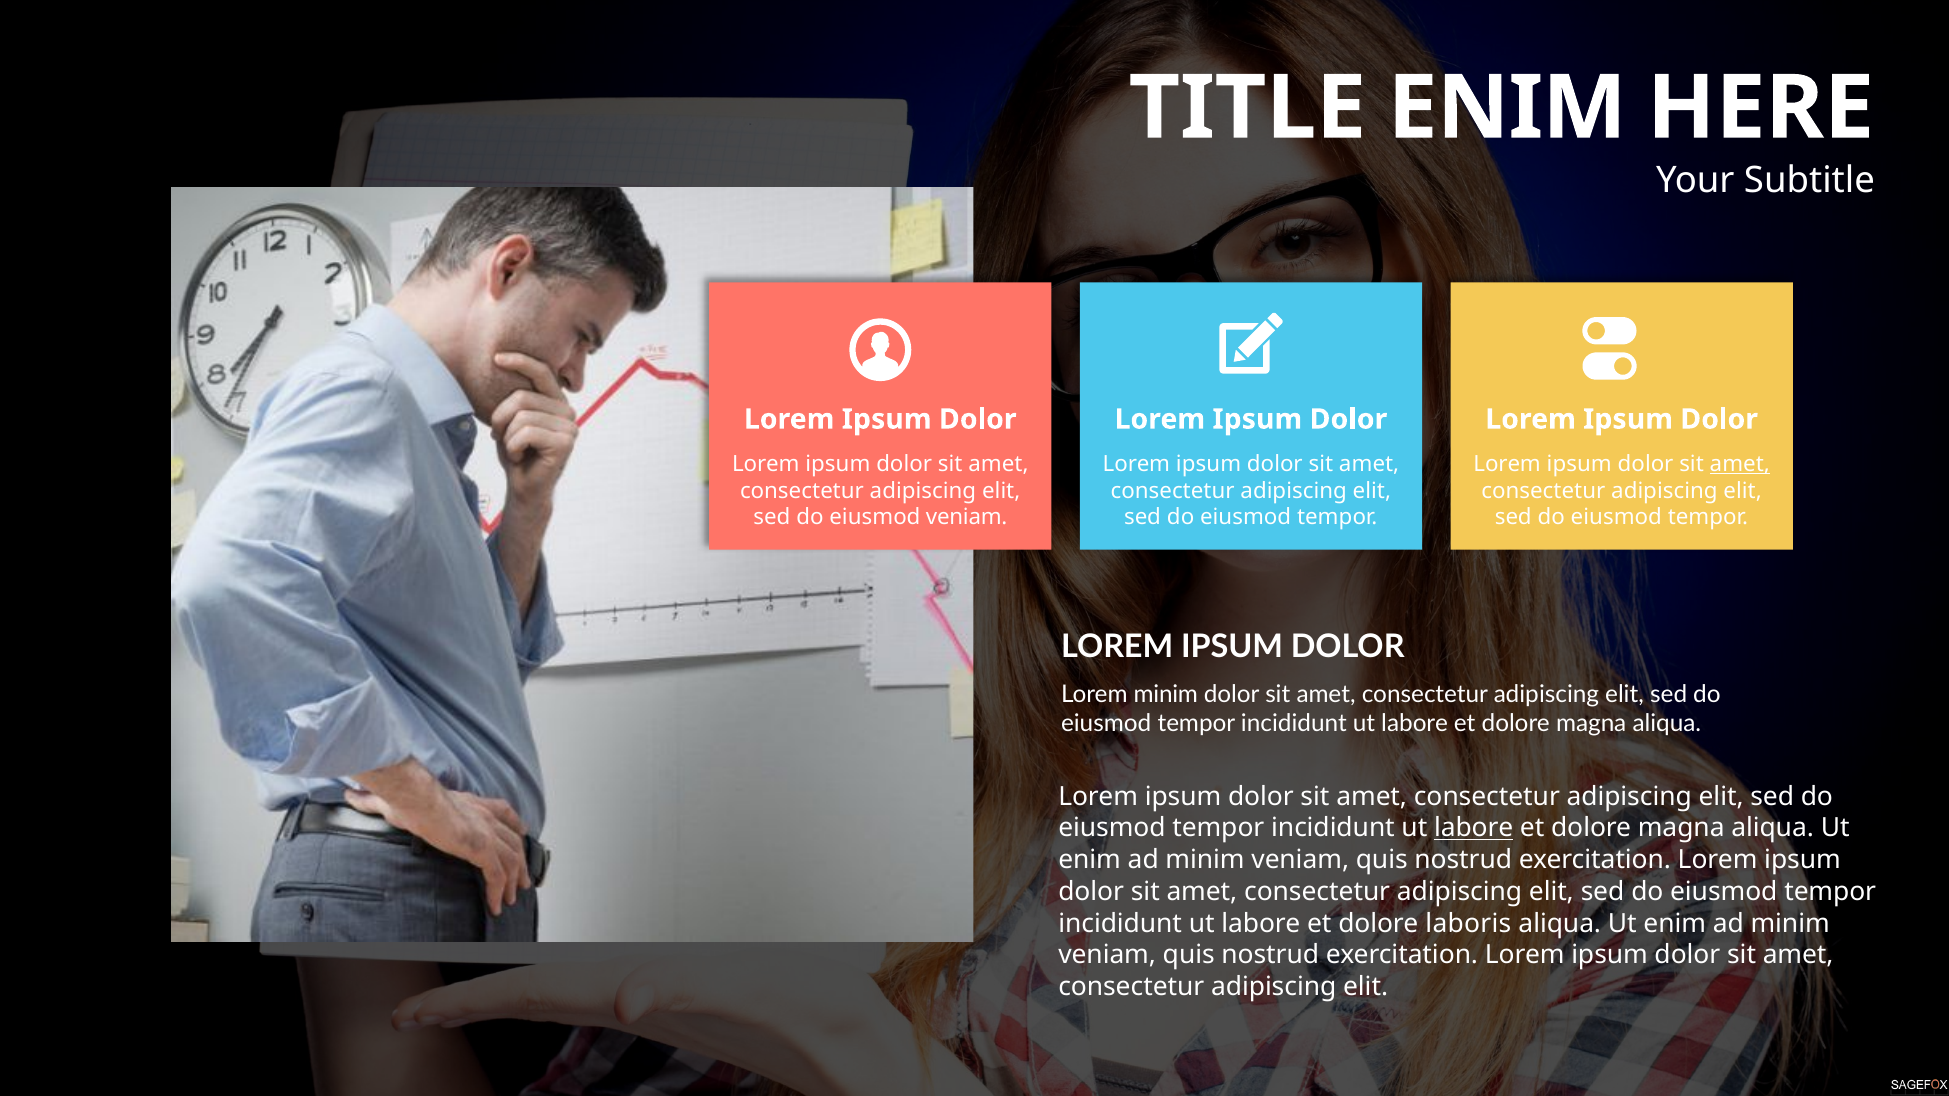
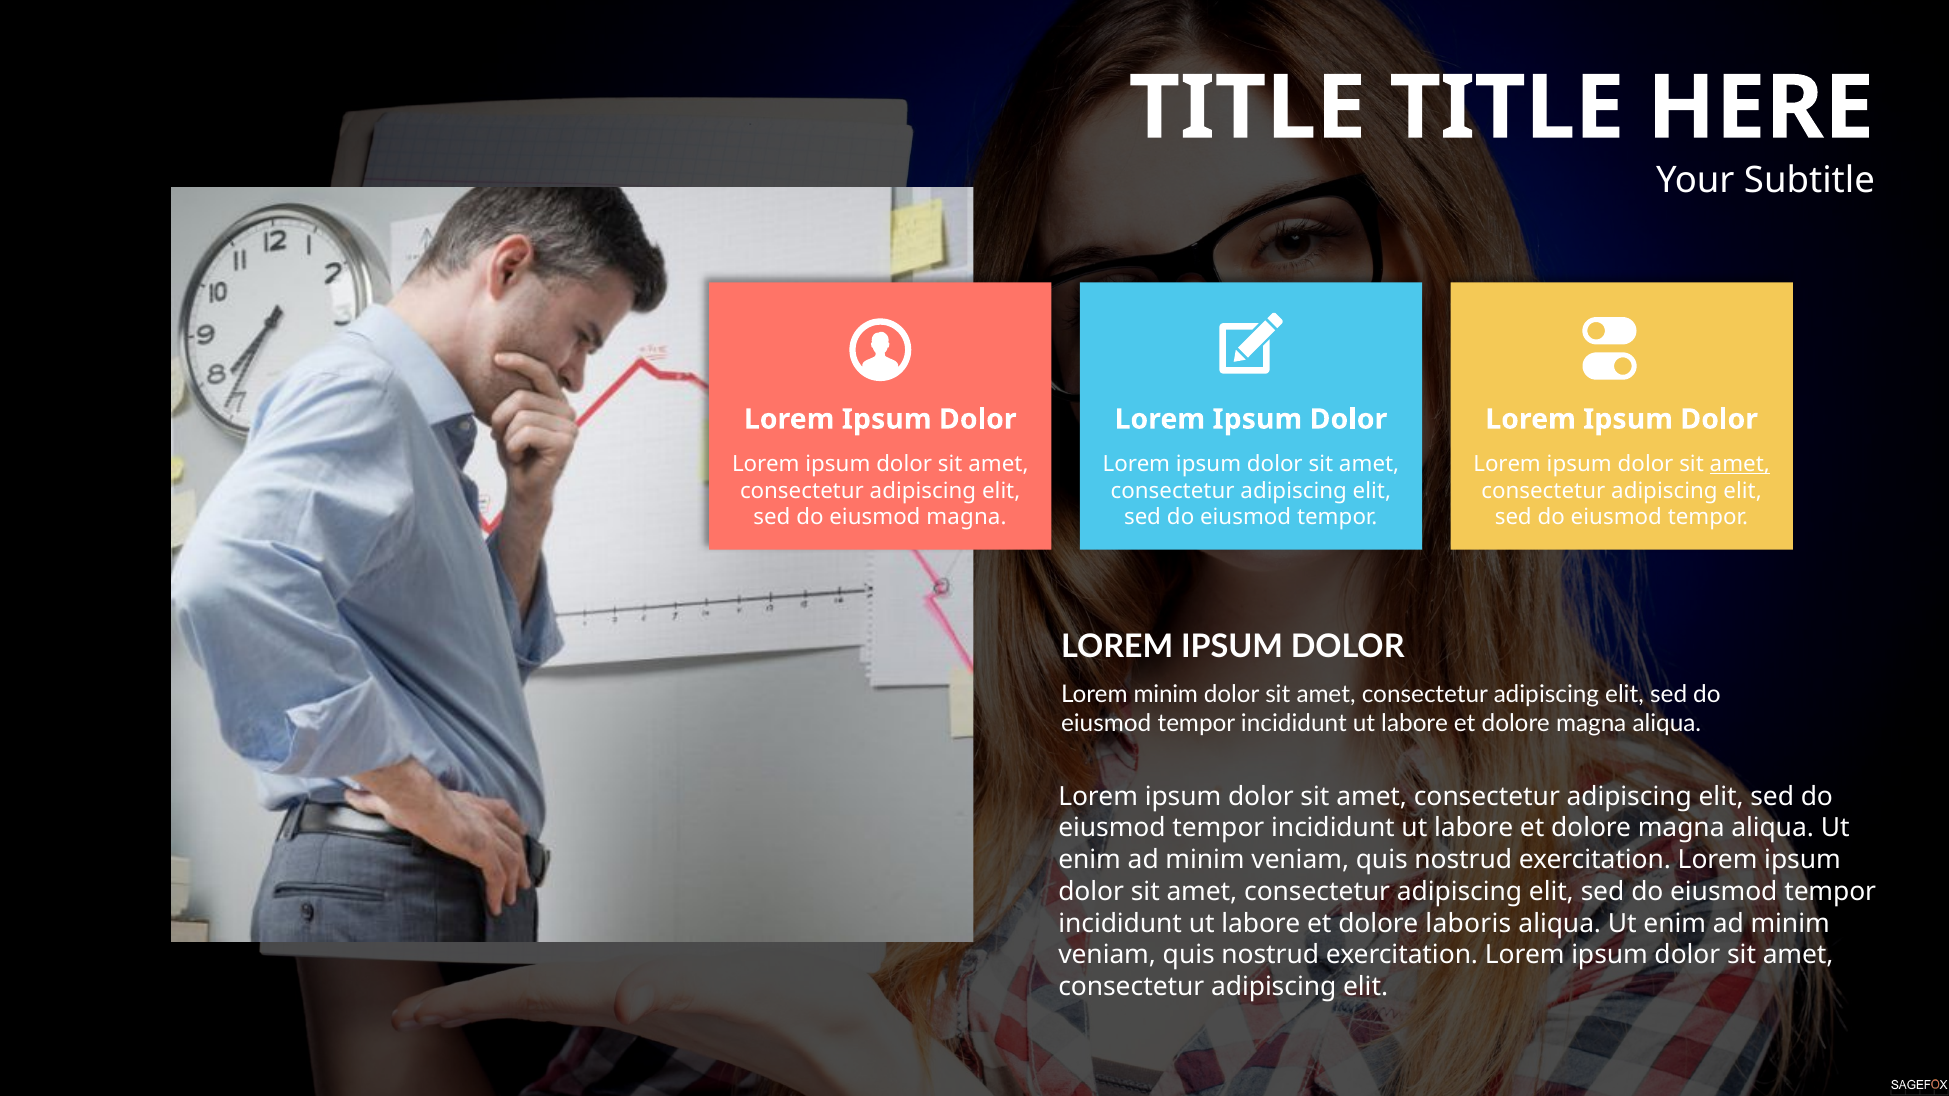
TITLE ENIM: ENIM -> TITLE
eiusmod veniam: veniam -> magna
labore at (1474, 828) underline: present -> none
